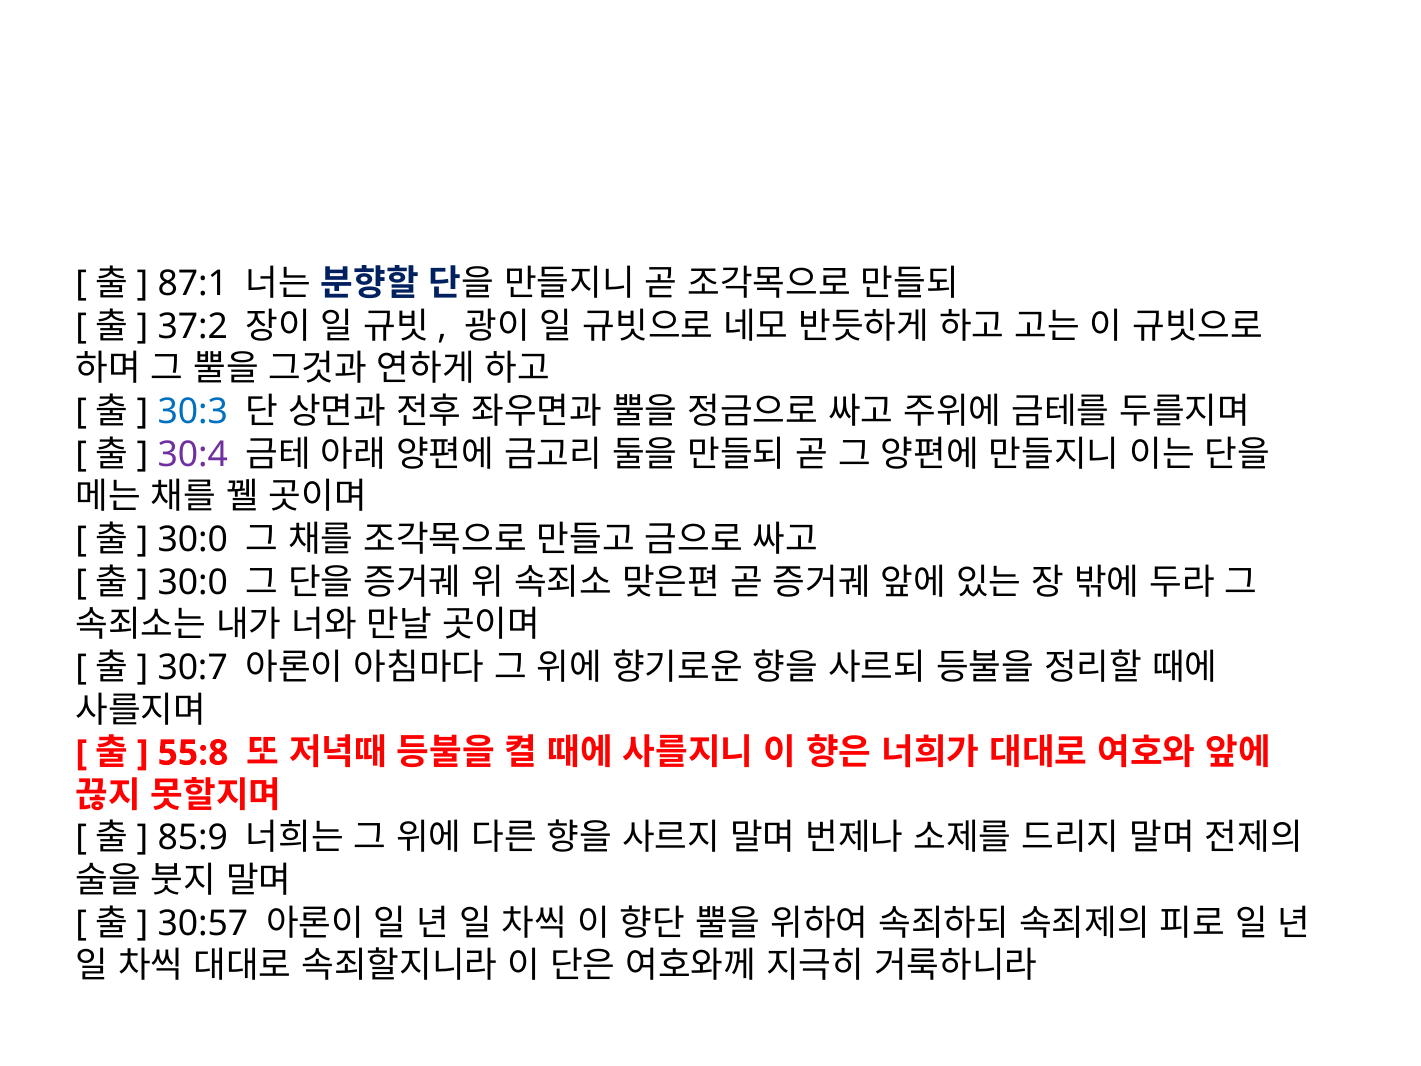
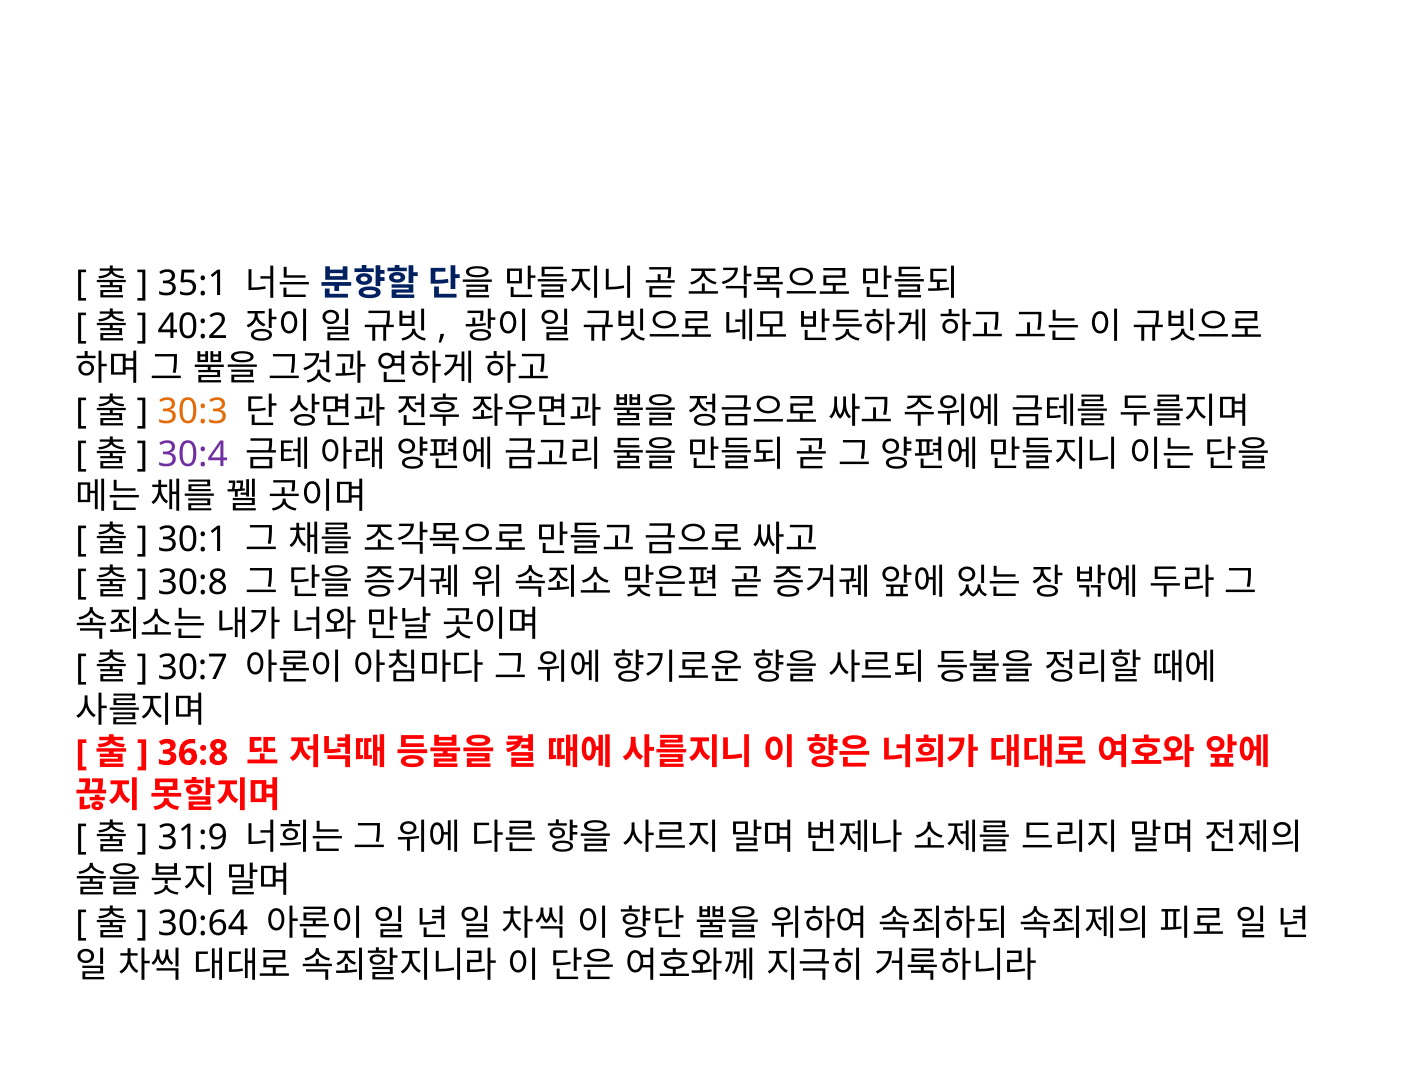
87:1: 87:1 -> 35:1
37:2: 37:2 -> 40:2
30:3 colour: blue -> orange
30:0 at (193, 540): 30:0 -> 30:1
30:0 at (193, 582): 30:0 -> 30:8
55:8: 55:8 -> 36:8
85:9: 85:9 -> 31:9
30:57: 30:57 -> 30:64
